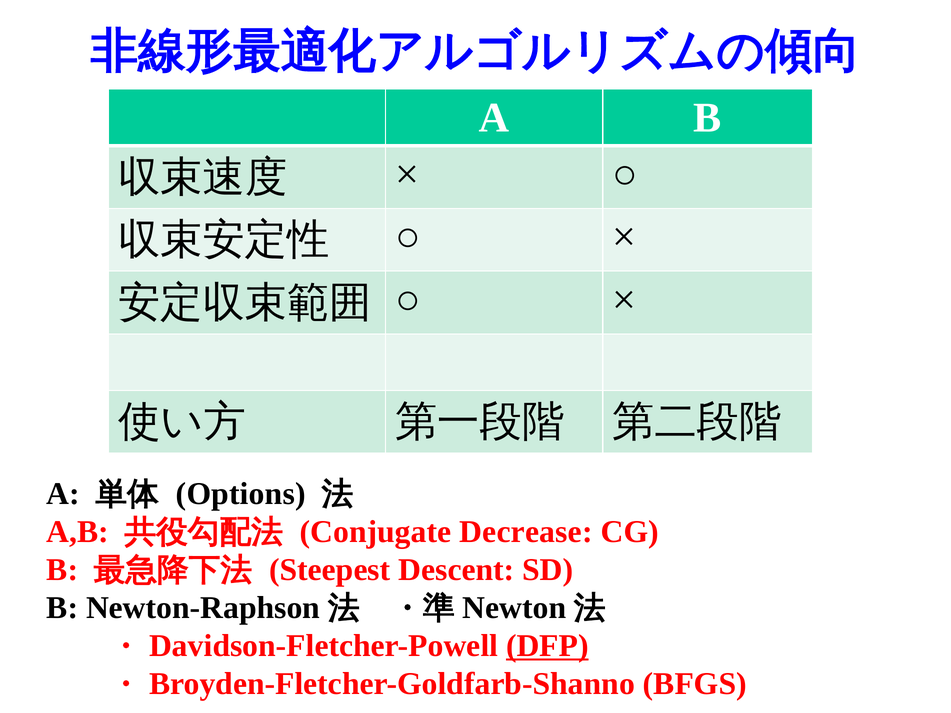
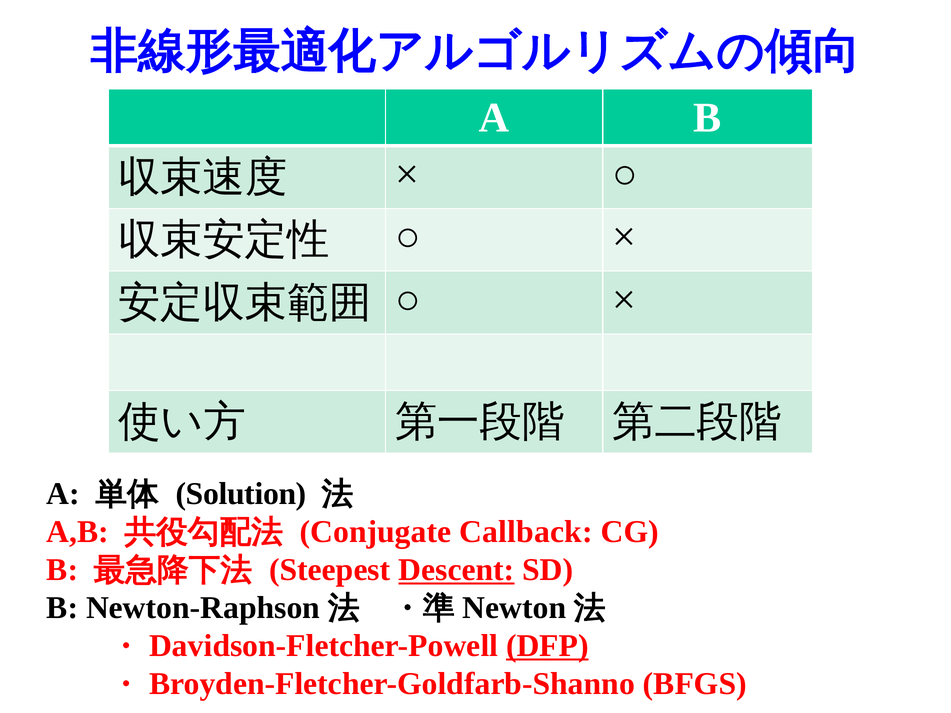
Options: Options -> Solution
Decrease: Decrease -> Callback
Descent underline: none -> present
